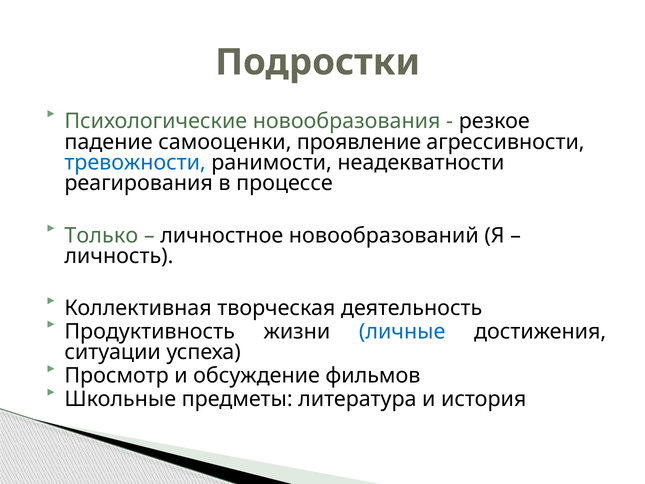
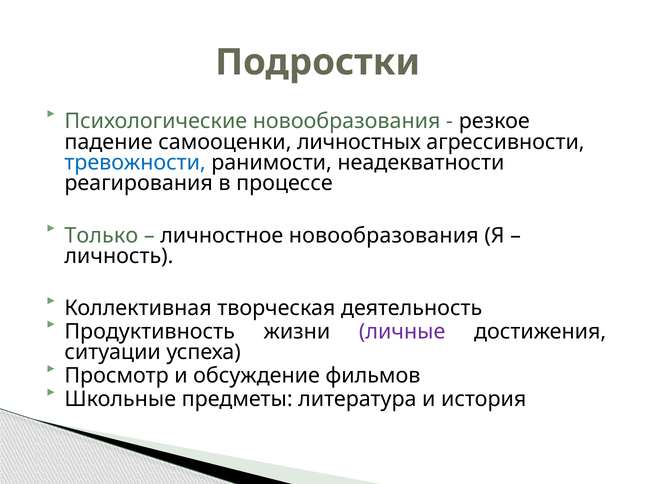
проявление: проявление -> личностных
личностное новообразований: новообразований -> новообразования
личные colour: blue -> purple
